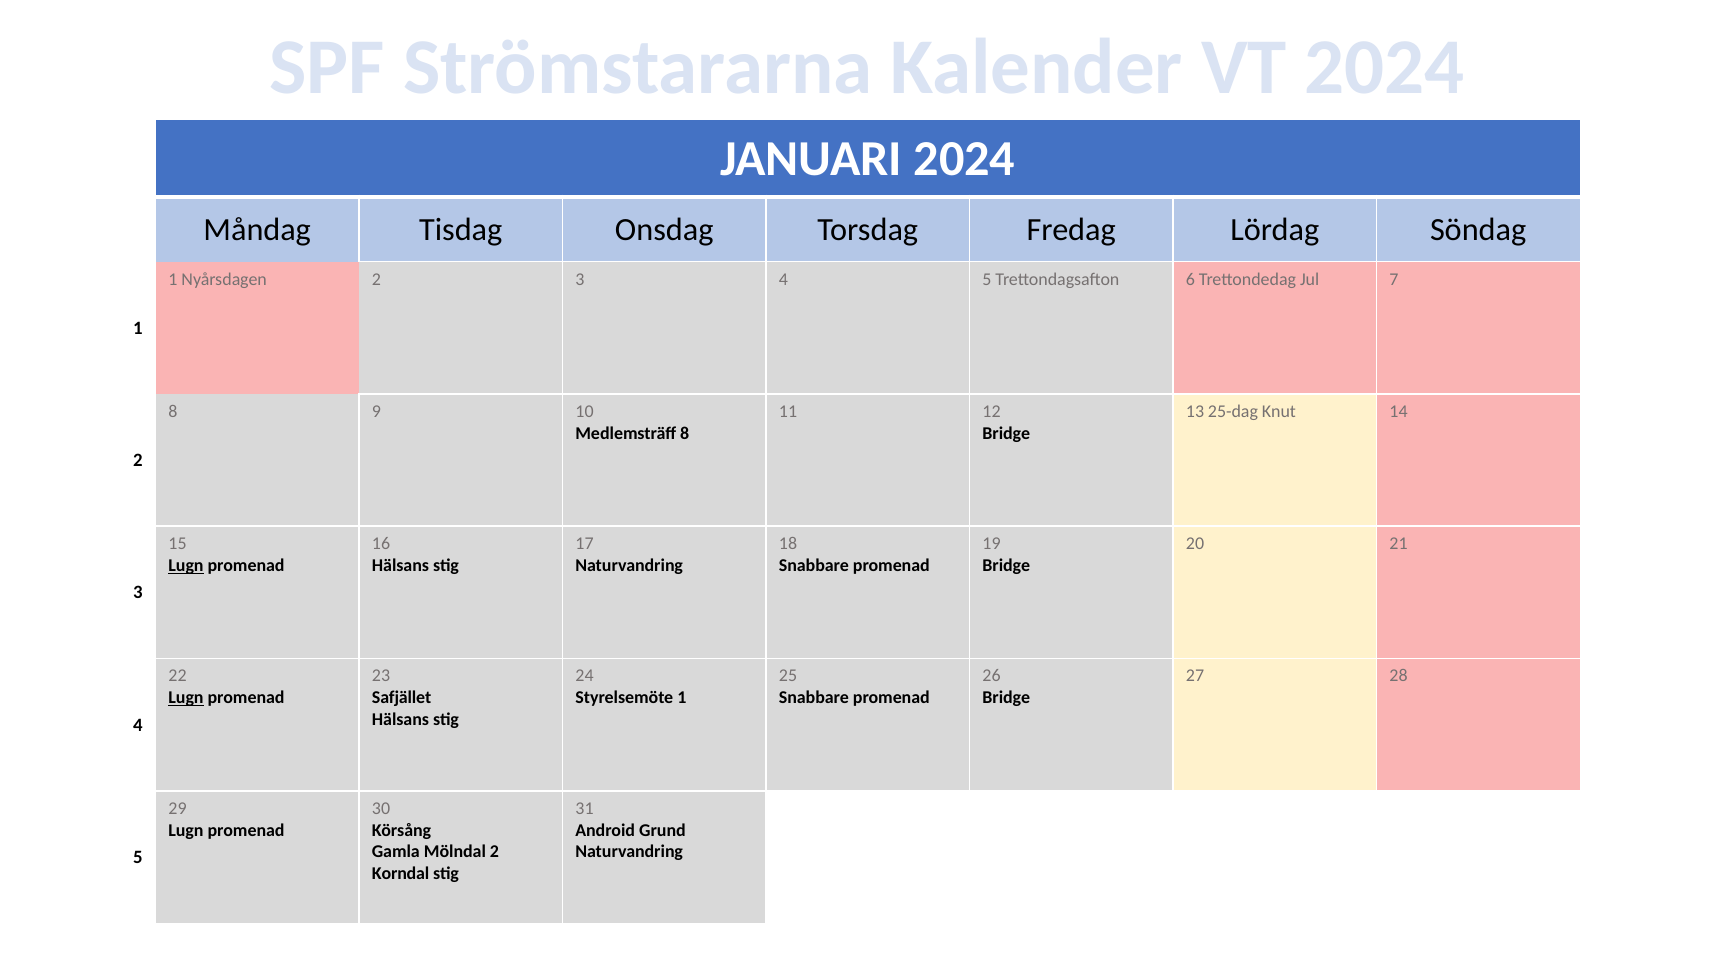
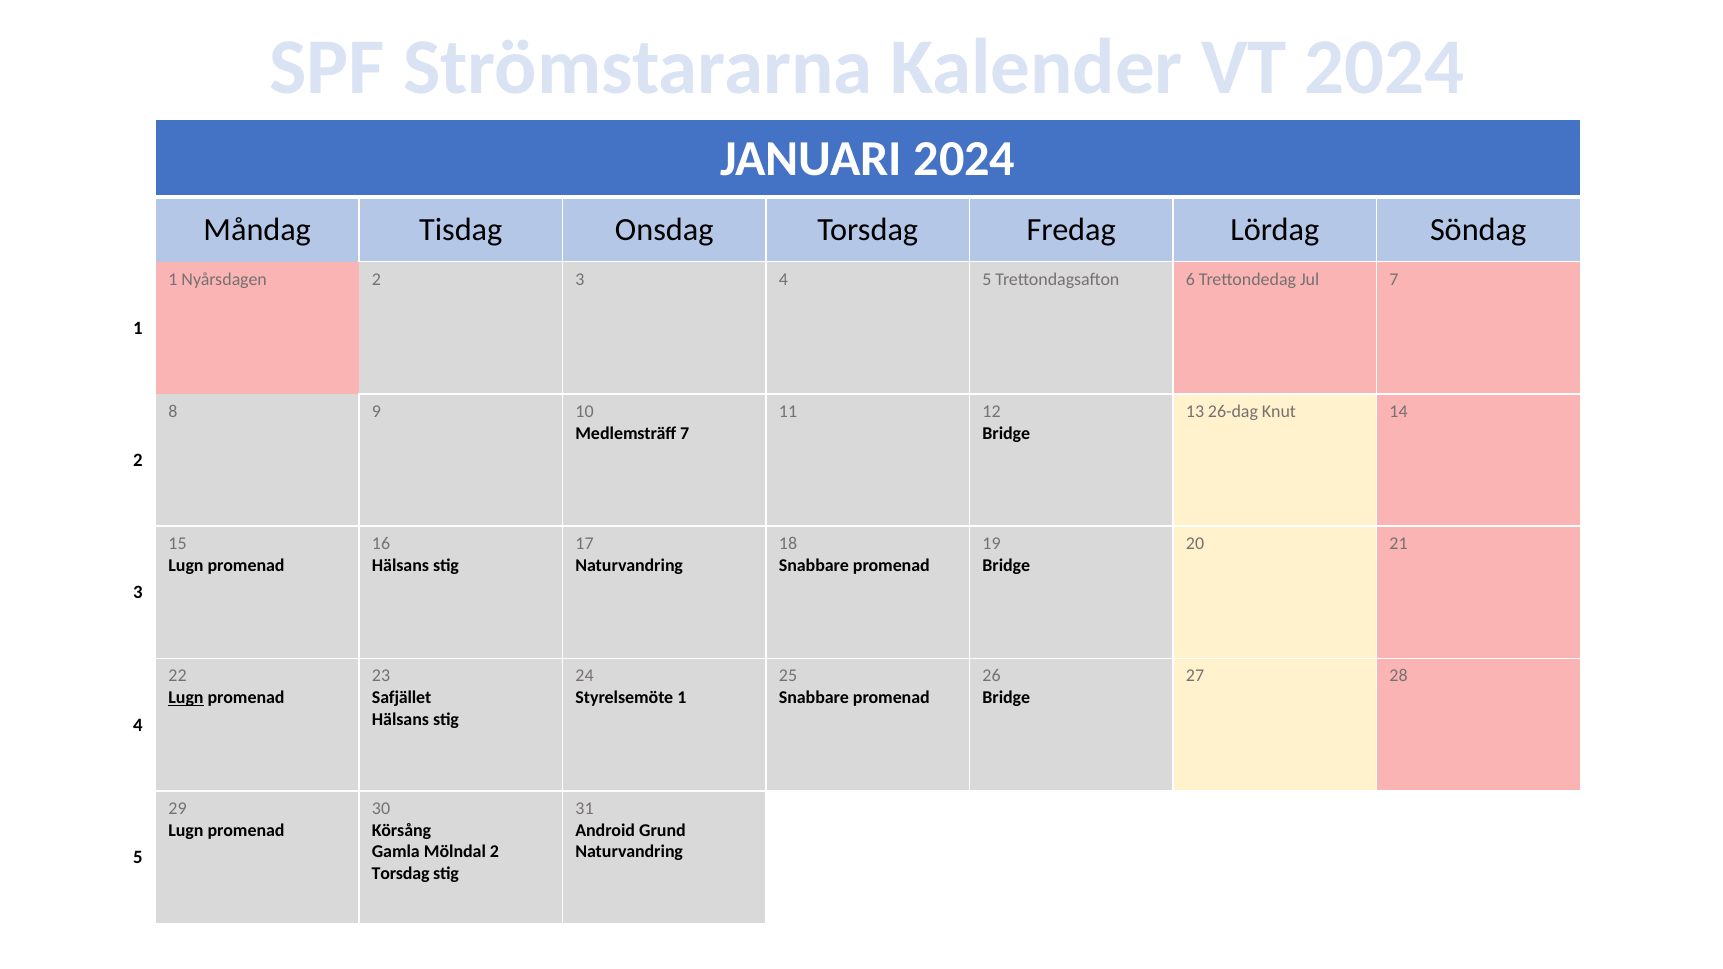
25-dag: 25-dag -> 26-dag
Medlemsträff 8: 8 -> 7
Lugn at (186, 566) underline: present -> none
Korndal at (401, 874): Korndal -> Torsdag
